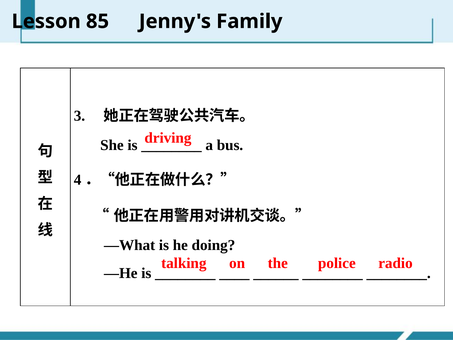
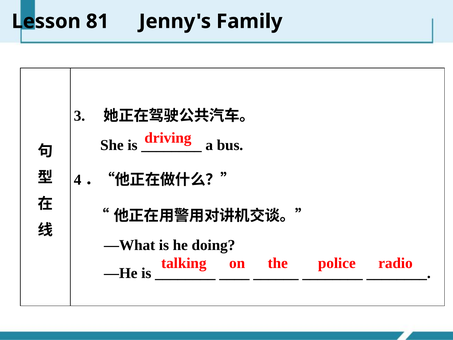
85: 85 -> 81
